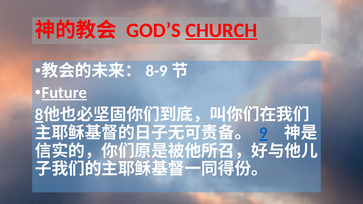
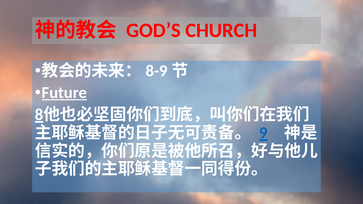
CHURCH underline: present -> none
